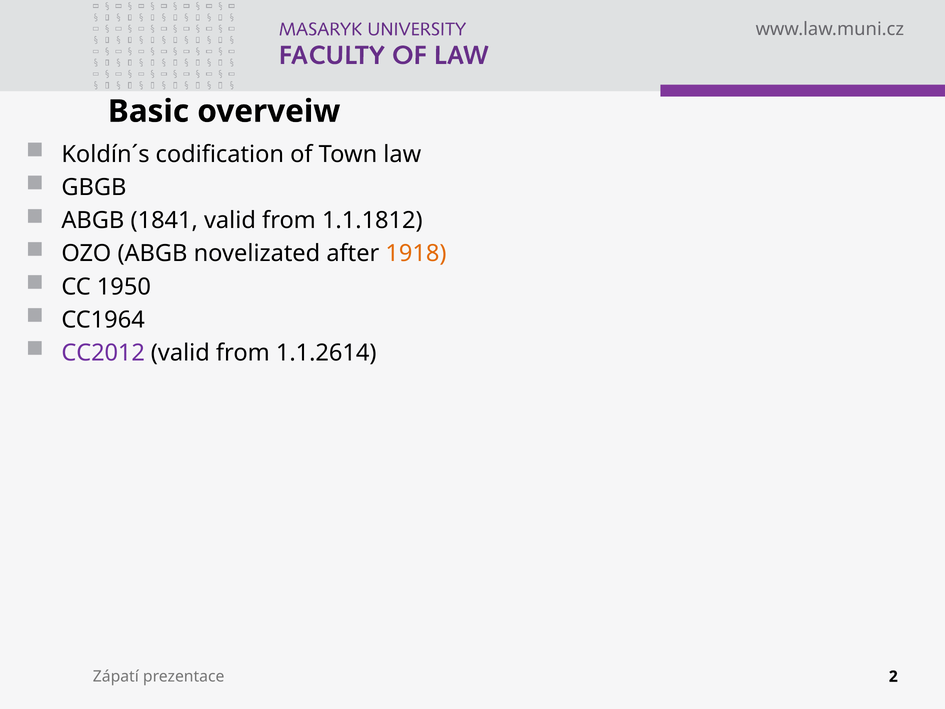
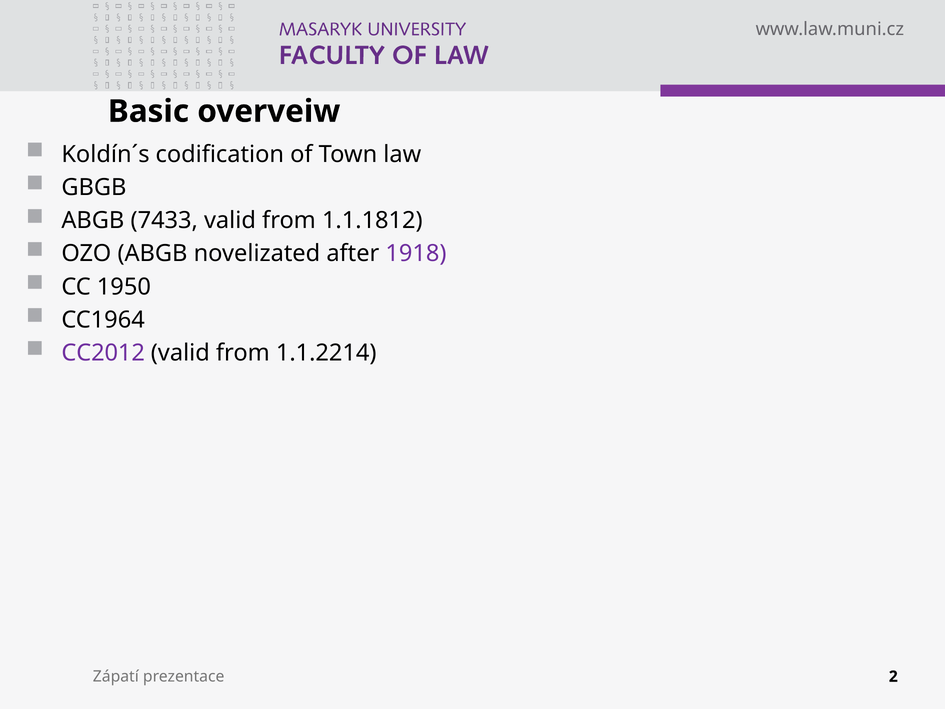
1841: 1841 -> 7433
1918 colour: orange -> purple
1.1.2614: 1.1.2614 -> 1.1.2214
